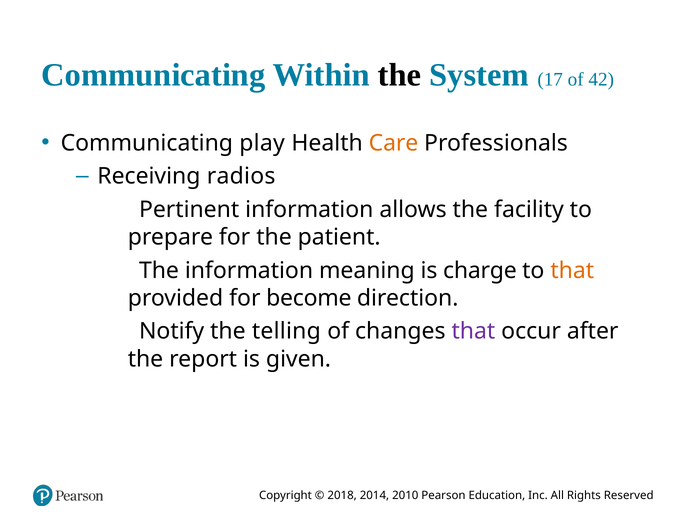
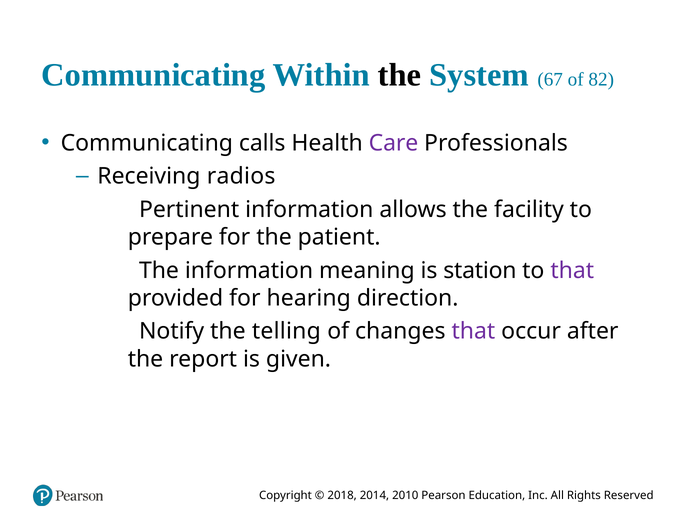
17: 17 -> 67
42: 42 -> 82
play: play -> calls
Care colour: orange -> purple
charge: charge -> station
that at (572, 271) colour: orange -> purple
become: become -> hearing
